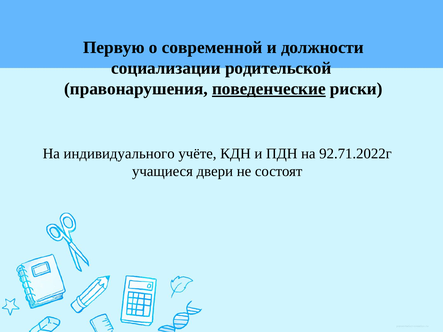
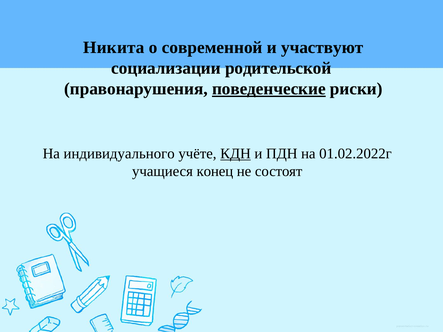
Первую: Первую -> Никита
должности: должности -> участвуют
КДН underline: none -> present
92.71.2022г: 92.71.2022г -> 01.02.2022г
двери: двери -> конец
